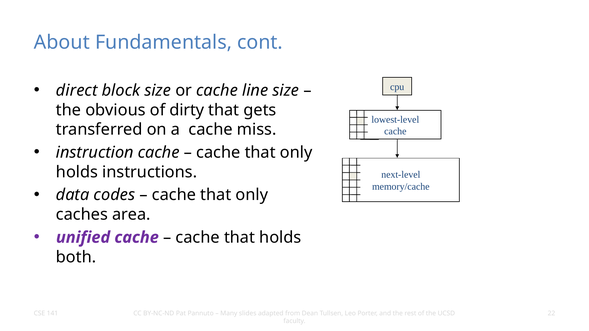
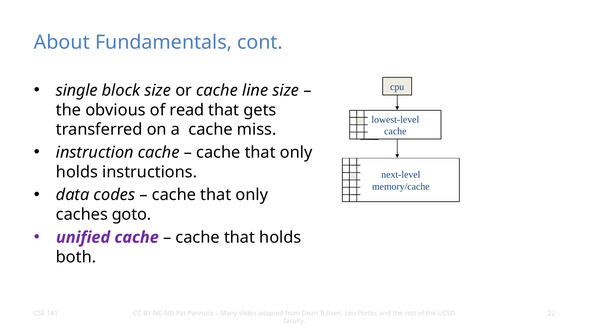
direct: direct -> single
dirty: dirty -> read
area: area -> goto
